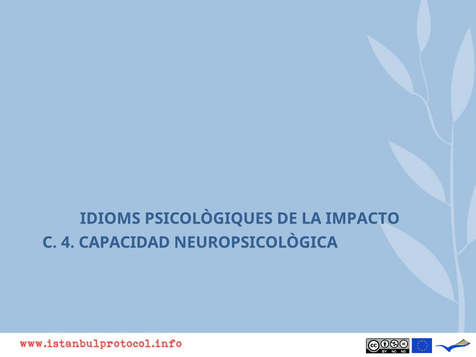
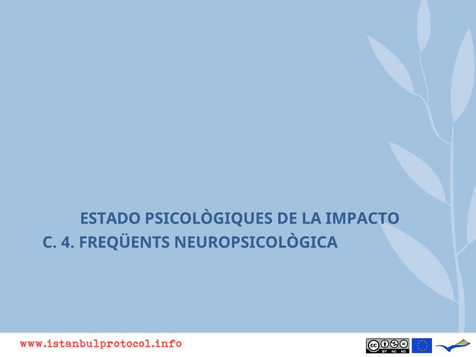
IDIOMS: IDIOMS -> ESTADO
CAPACIDAD: CAPACIDAD -> FREQÜENTS
